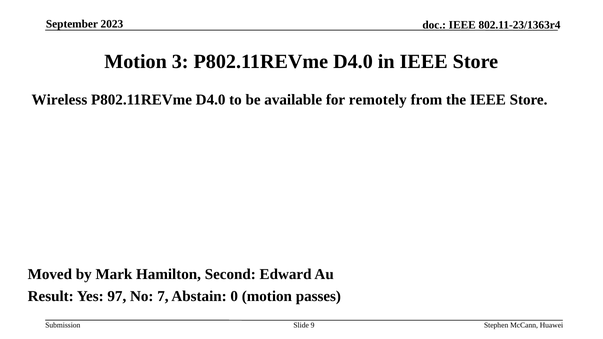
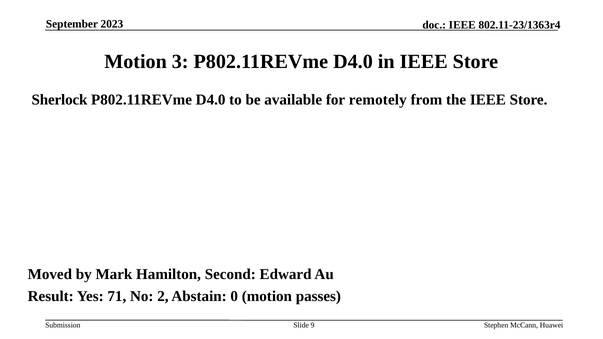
Wireless: Wireless -> Sherlock
97: 97 -> 71
7: 7 -> 2
